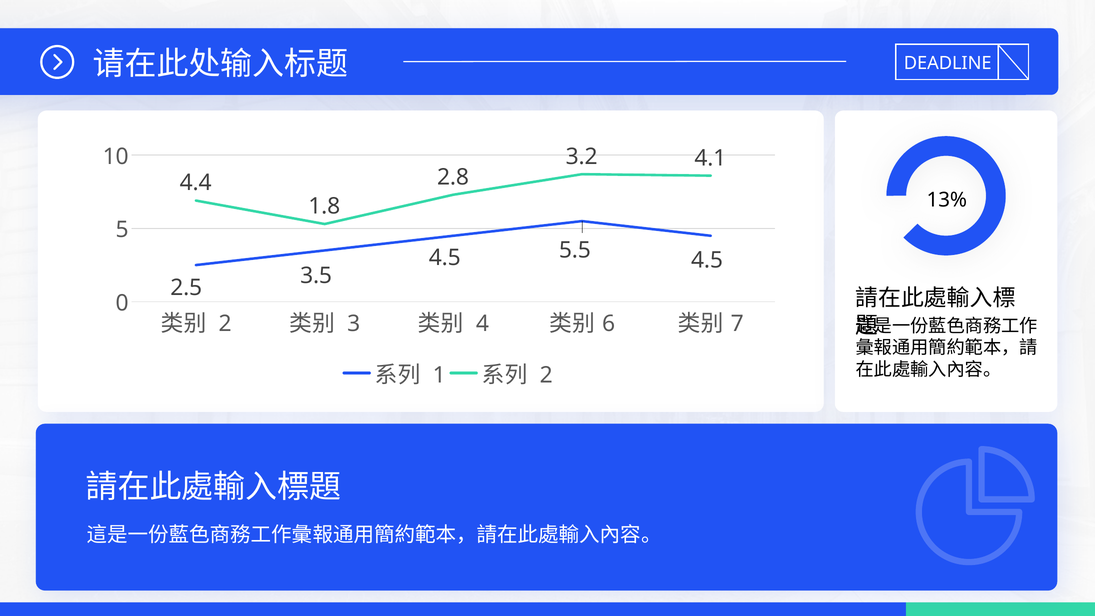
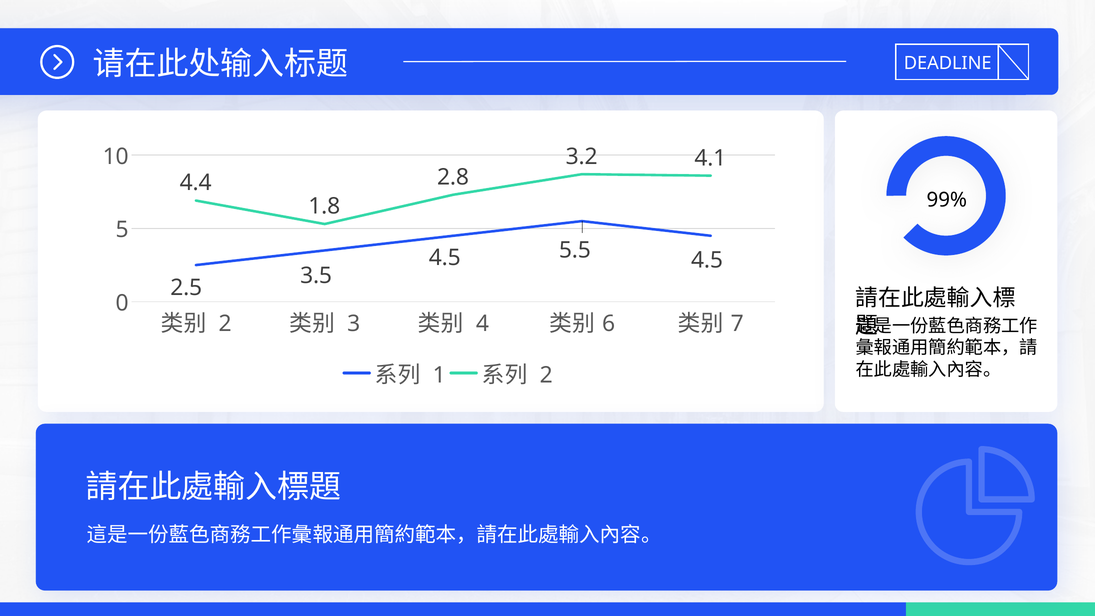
13%: 13% -> 99%
